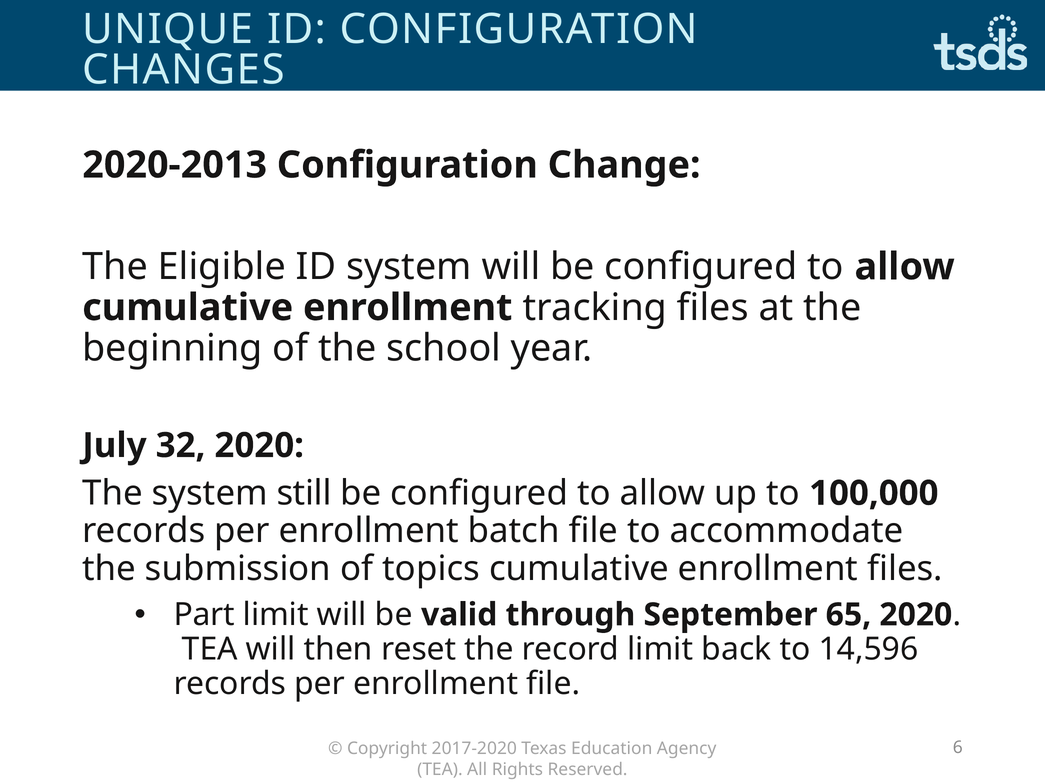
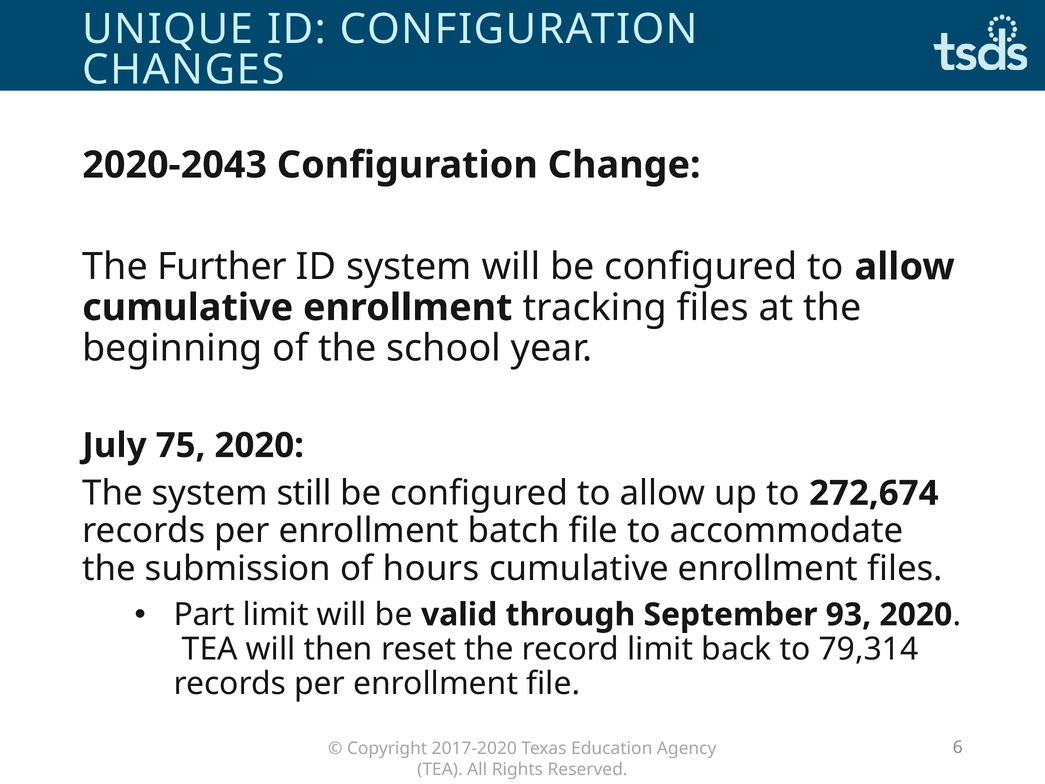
2020-2013: 2020-2013 -> 2020-2043
Eligible: Eligible -> Further
32: 32 -> 75
100,000: 100,000 -> 272,674
topics: topics -> hours
65: 65 -> 93
14,596: 14,596 -> 79,314
